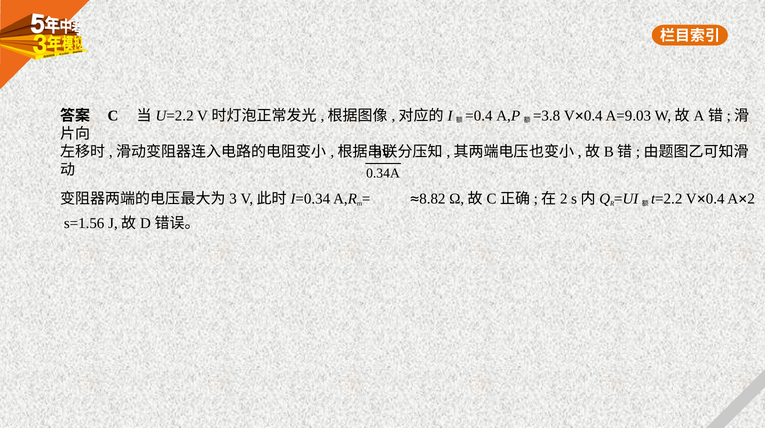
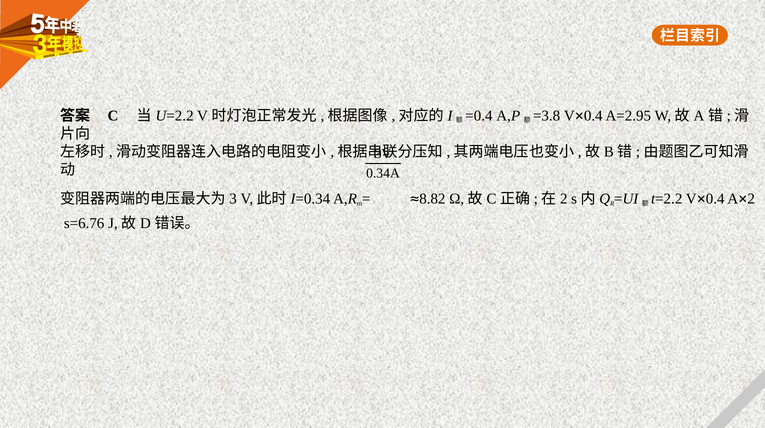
A=9.03: A=9.03 -> A=2.95
s=1.56: s=1.56 -> s=6.76
